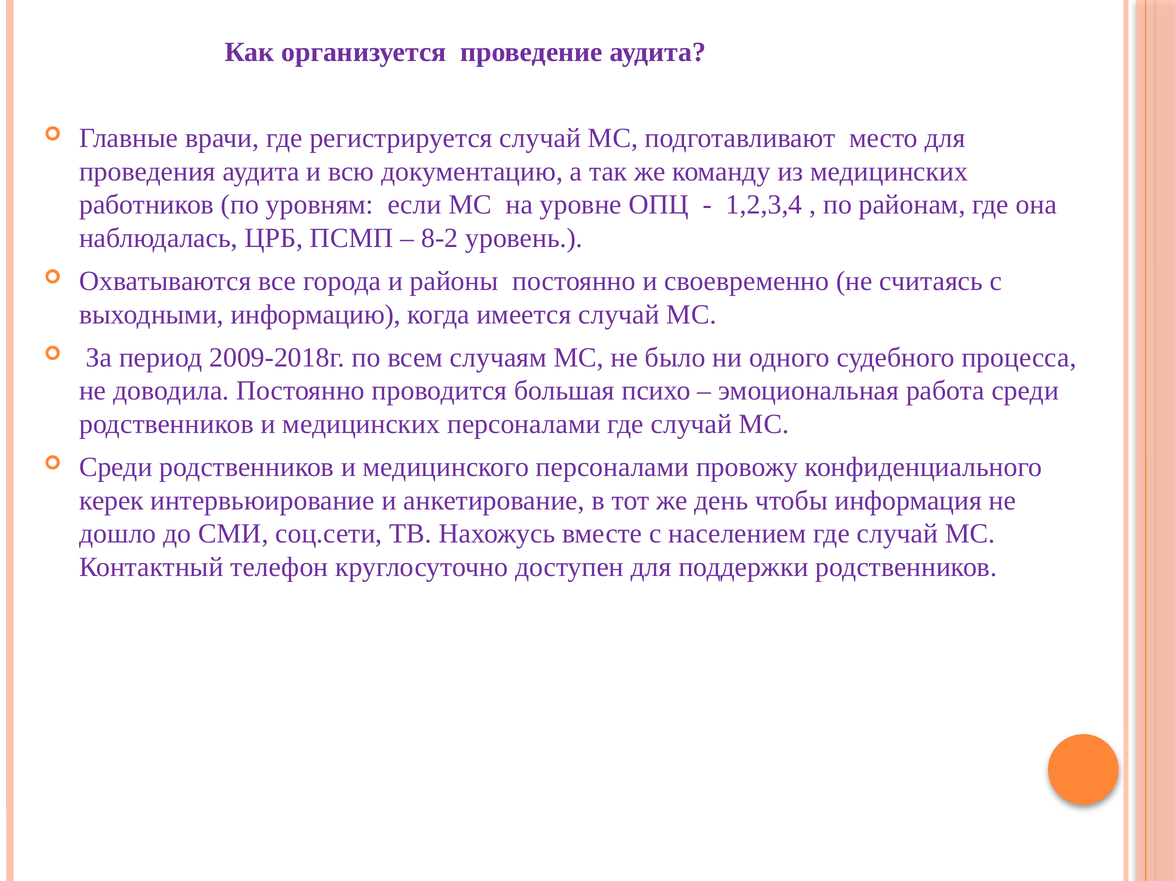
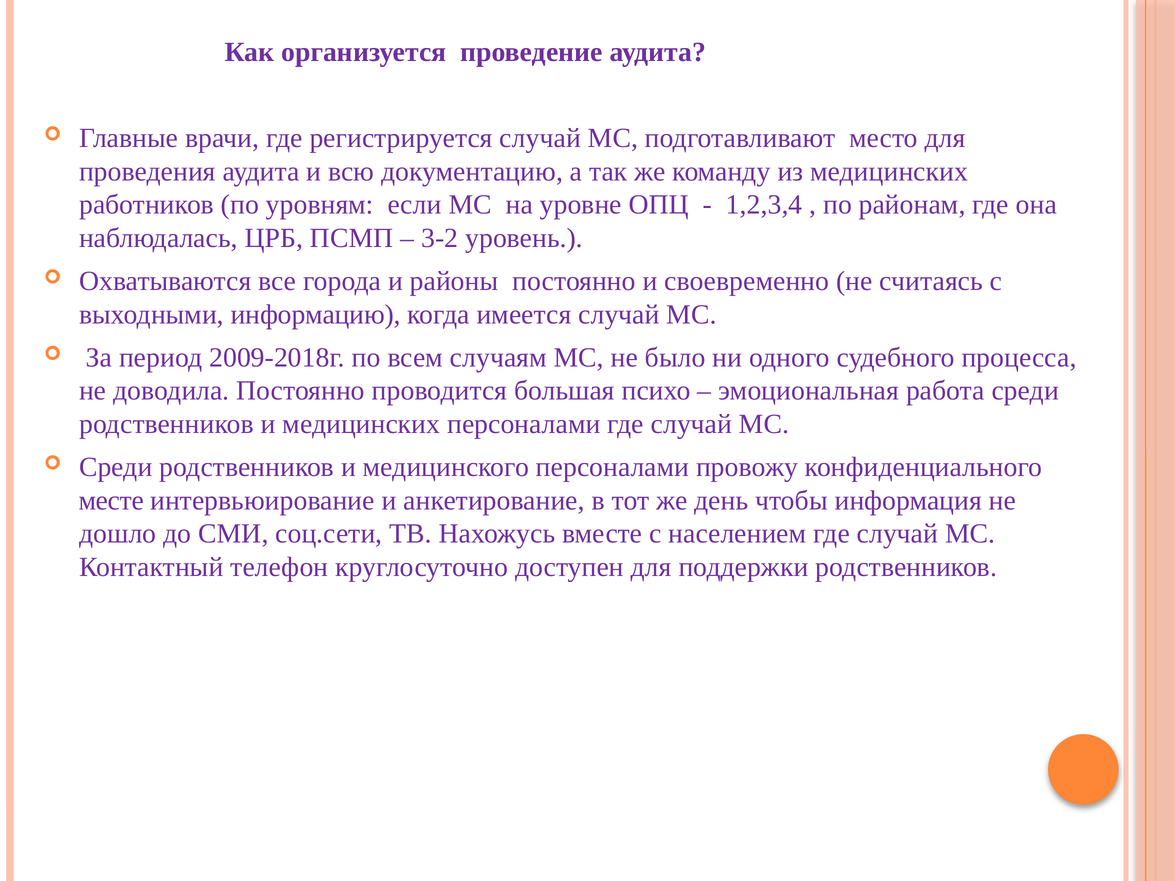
8-2: 8-2 -> 3-2
керек: керек -> месте
